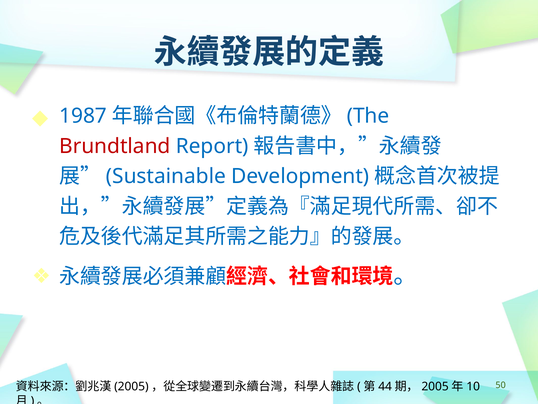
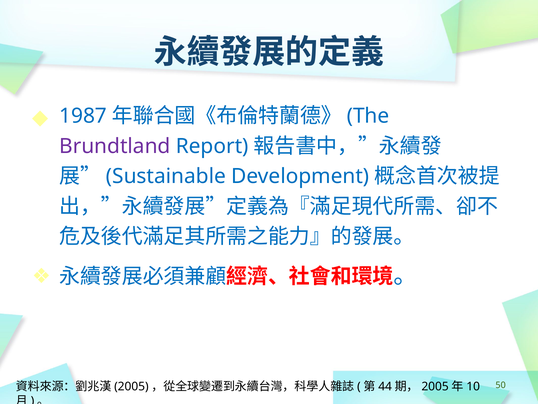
Brundtland colour: red -> purple
